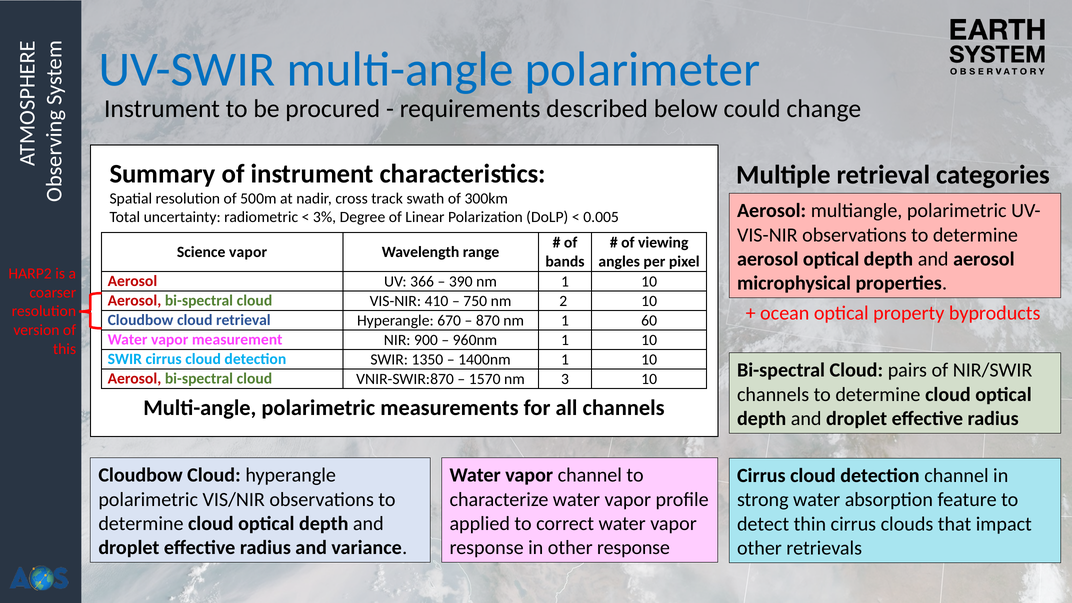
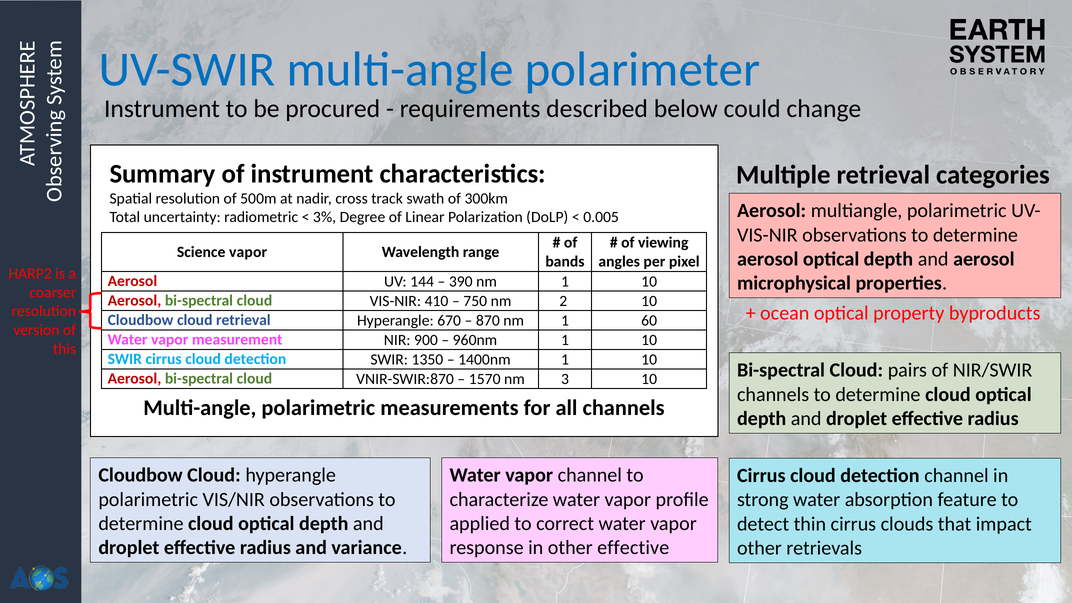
366: 366 -> 144
other response: response -> effective
